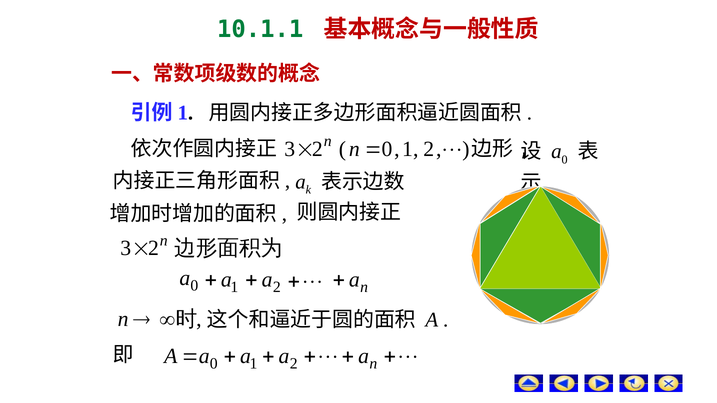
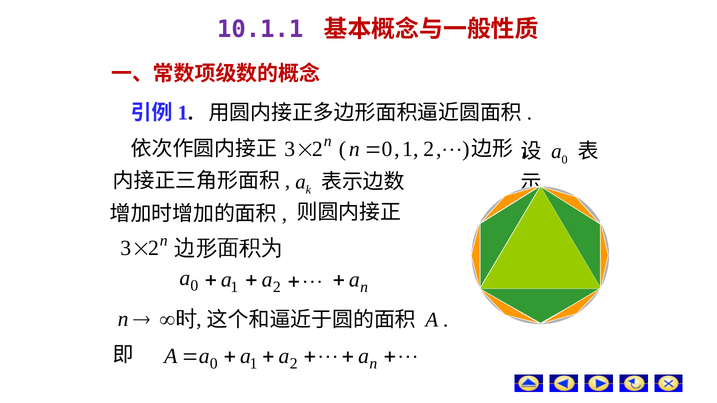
10.1.1 colour: green -> purple
